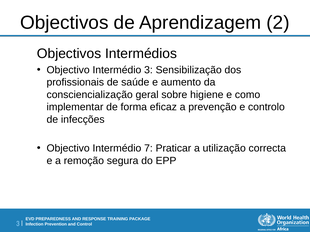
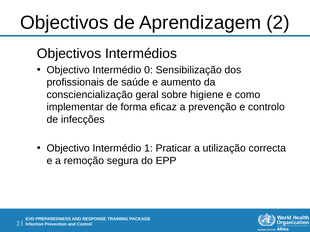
Intermédio 3: 3 -> 0
7: 7 -> 1
